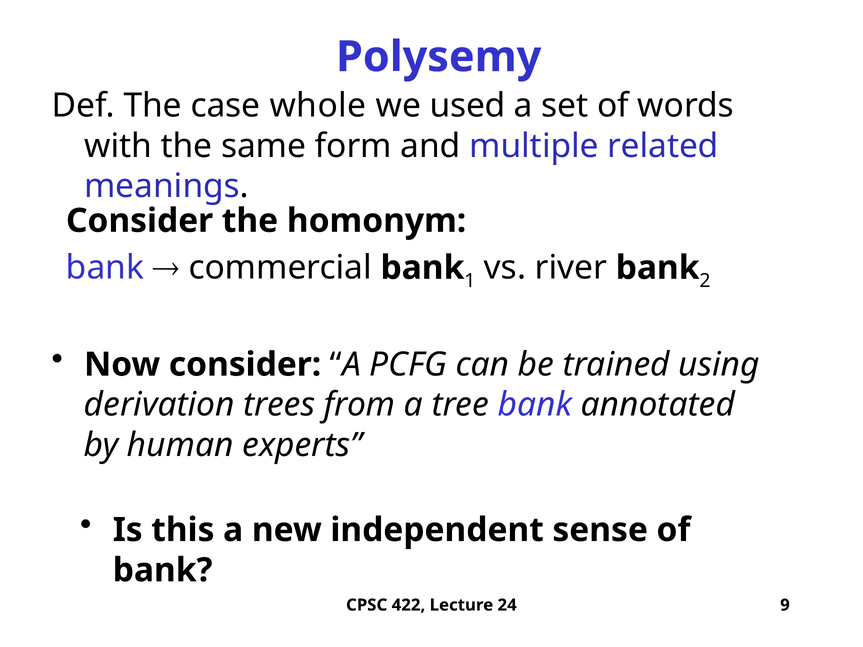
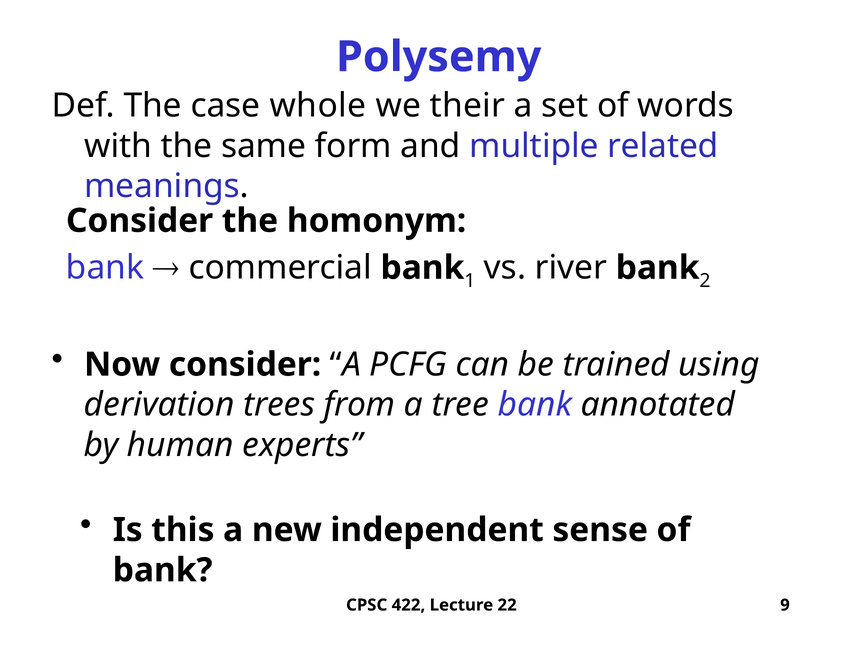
used: used -> their
24: 24 -> 22
